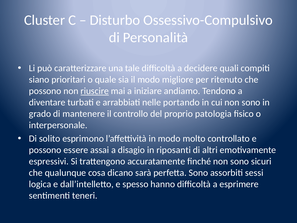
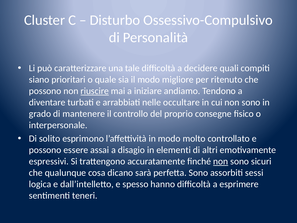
portando: portando -> occultare
patologia: patologia -> consegne
riposanti: riposanti -> elementi
non at (221, 161) underline: none -> present
